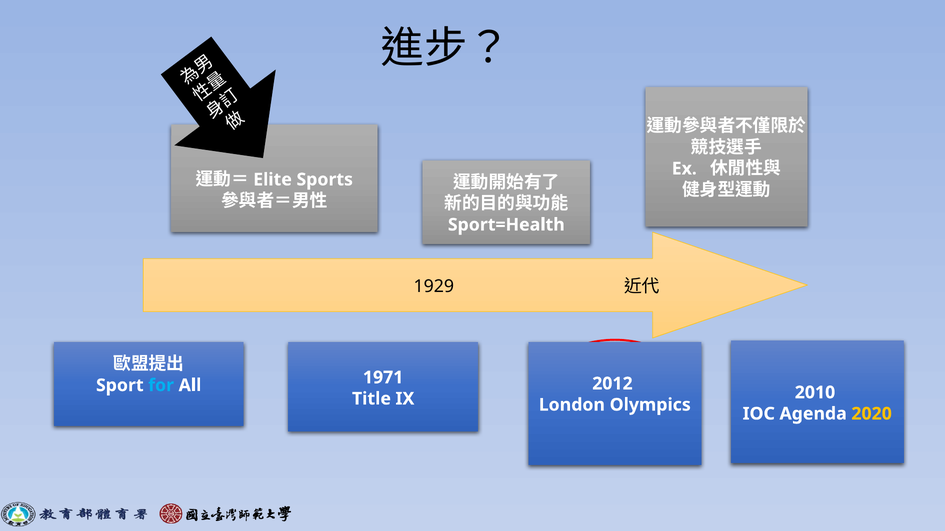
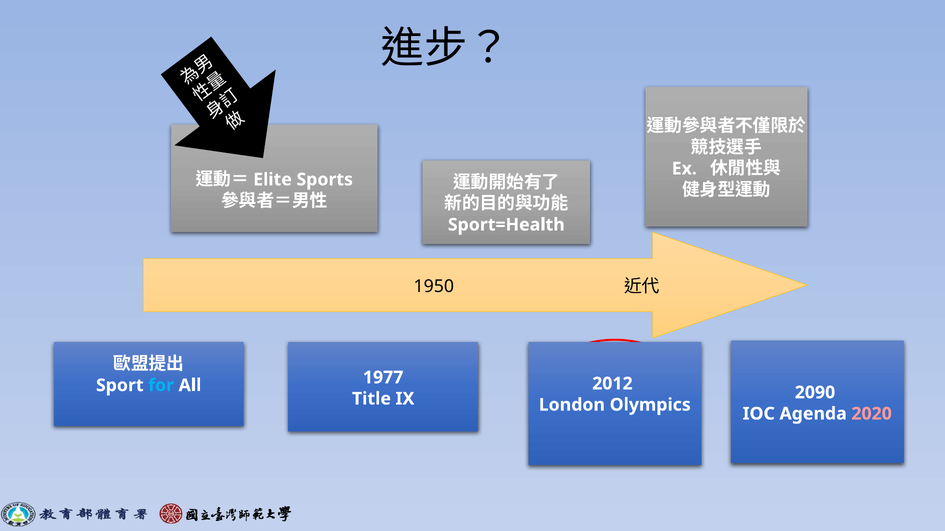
1929: 1929 -> 1950
1971: 1971 -> 1977
2010: 2010 -> 2090
2020 colour: yellow -> pink
